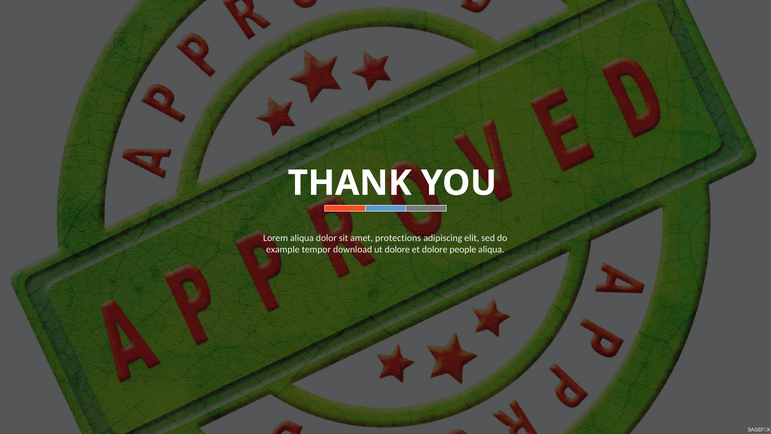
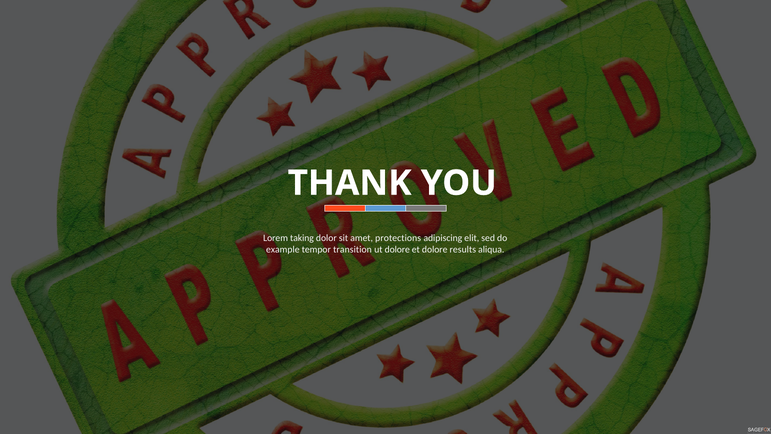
Lorem aliqua: aliqua -> taking
download: download -> transition
people: people -> results
